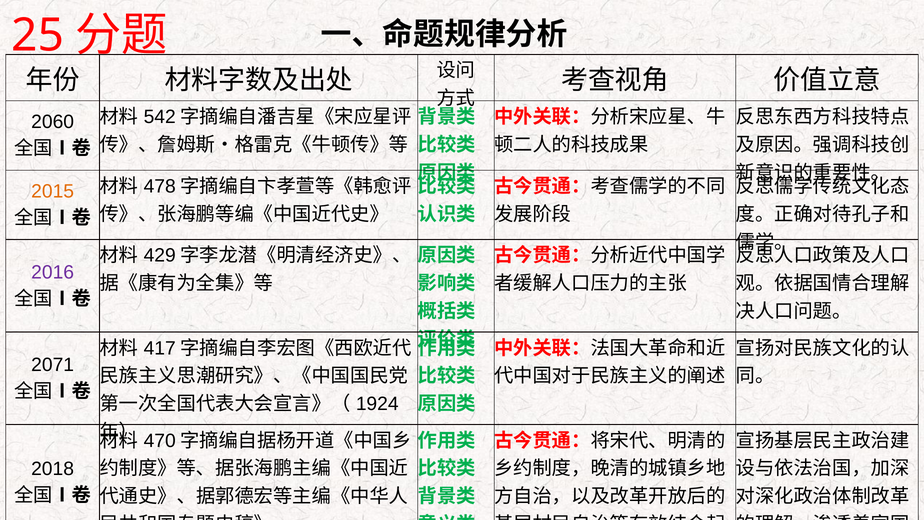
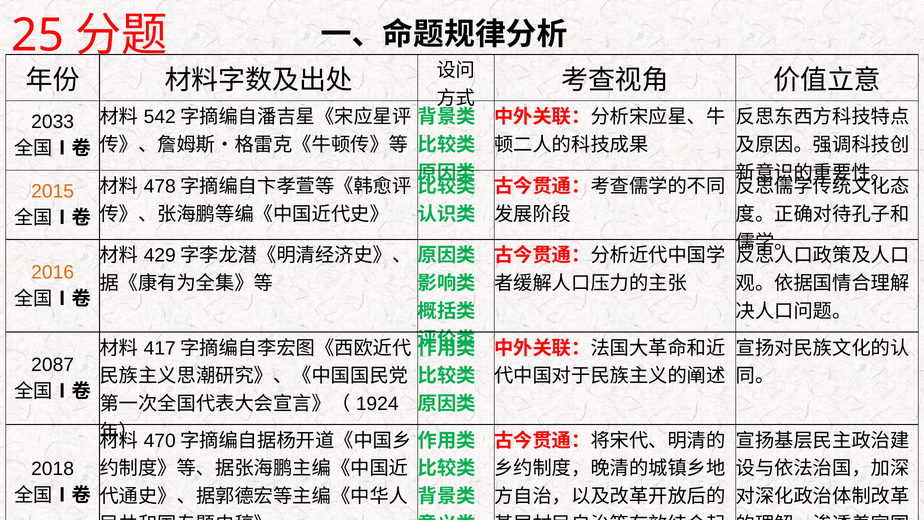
2060: 2060 -> 2033
2016 colour: purple -> orange
2071: 2071 -> 2087
